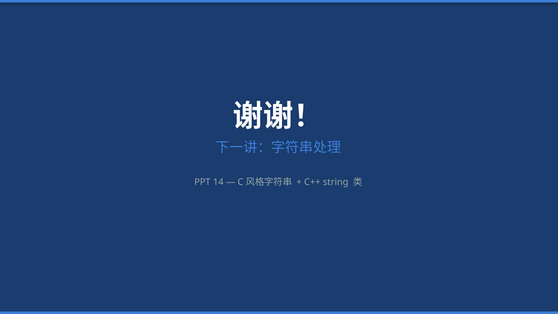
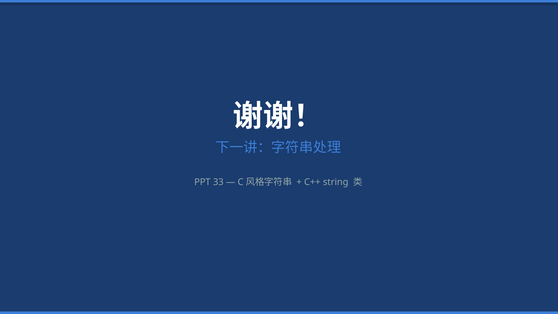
14: 14 -> 33
